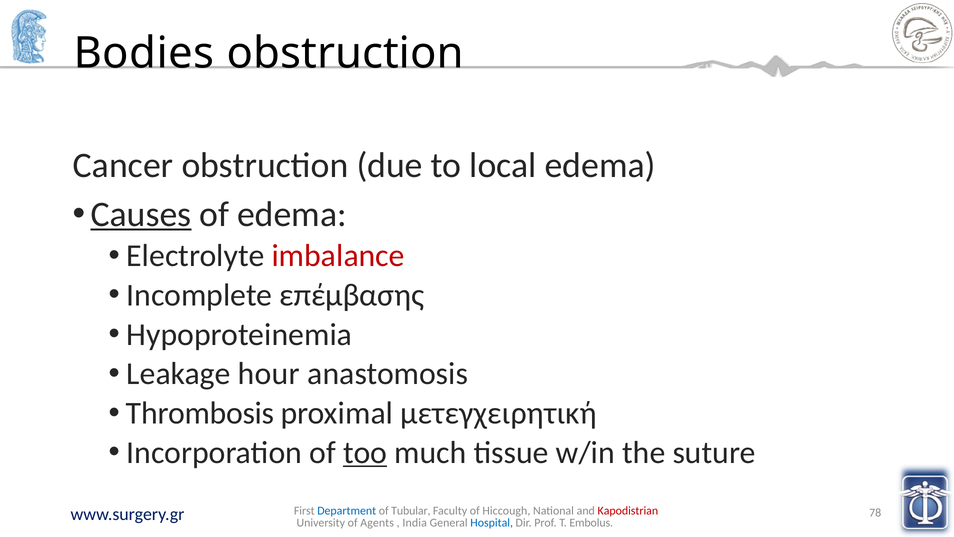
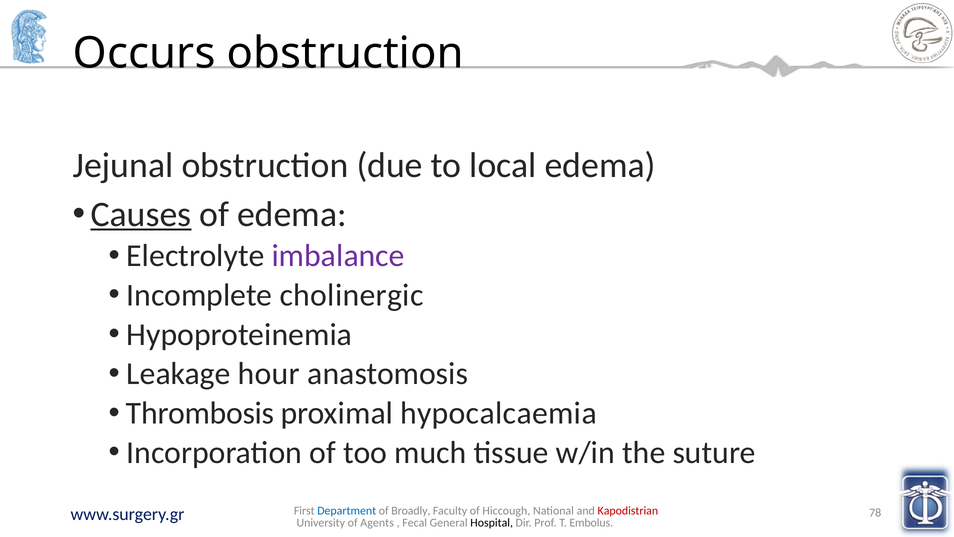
Bodies: Bodies -> Occurs
Cancer: Cancer -> Jejunal
imbalance colour: red -> purple
επέμβασης: επέμβασης -> cholinergic
μετεγχειρητική: μετεγχειρητική -> hypocalcaemia
too underline: present -> none
Tubular: Tubular -> Broadly
India: India -> Fecal
Hospital colour: blue -> black
